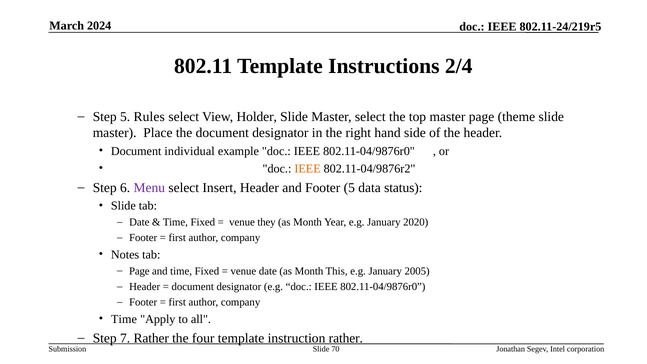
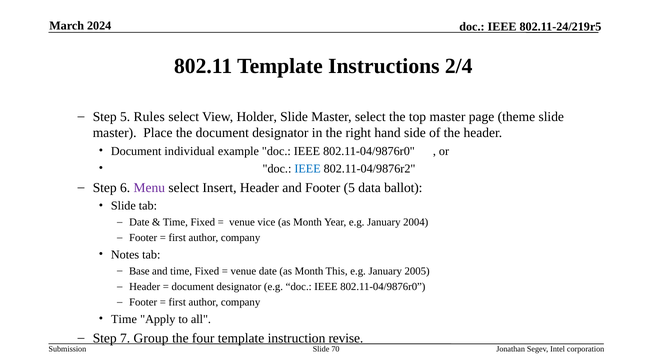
IEEE at (308, 169) colour: orange -> blue
status: status -> ballot
they: they -> vice
2020: 2020 -> 2004
Page at (139, 271): Page -> Base
7 Rather: Rather -> Group
instruction rather: rather -> revise
